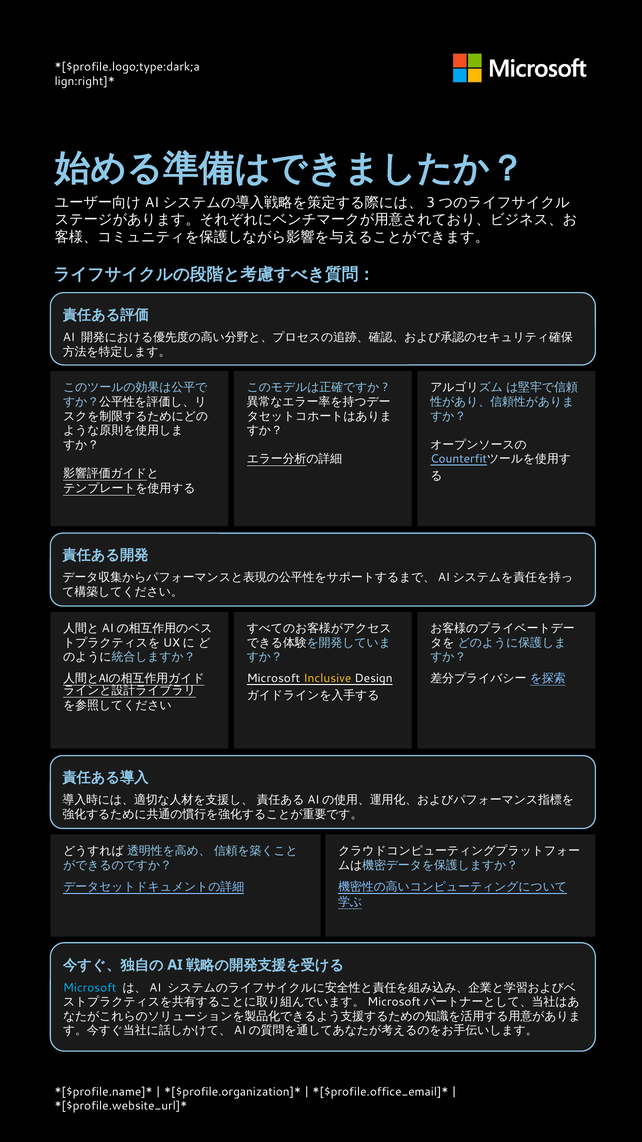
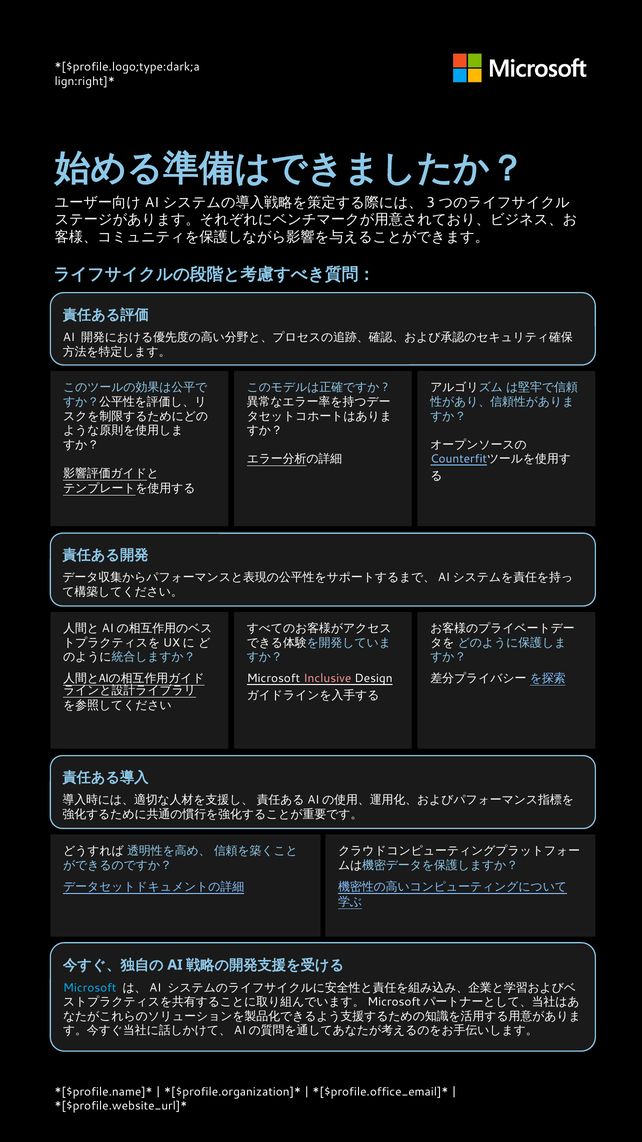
Inclusive colour: yellow -> pink
